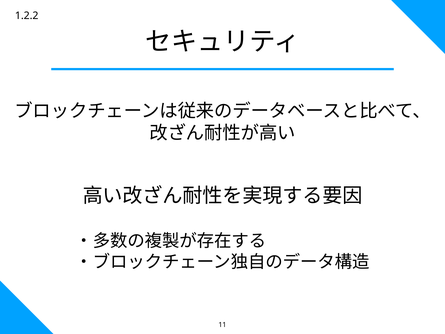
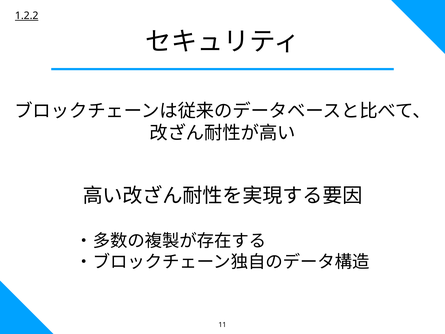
1.2.2 underline: none -> present
